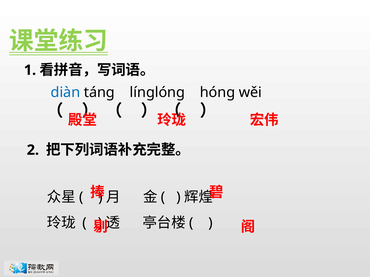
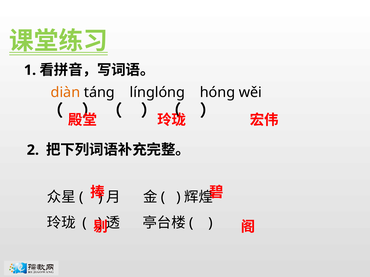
diàn colour: blue -> orange
